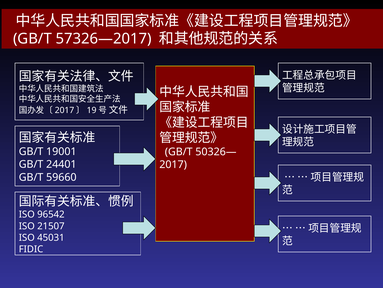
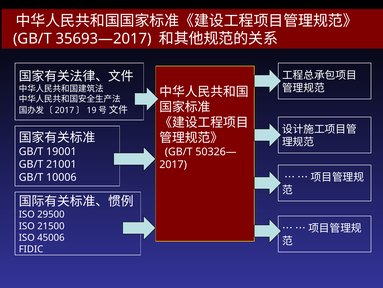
57326—2017: 57326—2017 -> 35693—2017
24401: 24401 -> 21001
59660: 59660 -> 10006
96542: 96542 -> 29500
21507: 21507 -> 21500
45031: 45031 -> 45006
